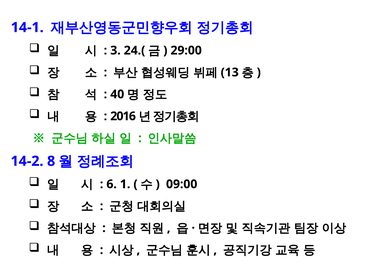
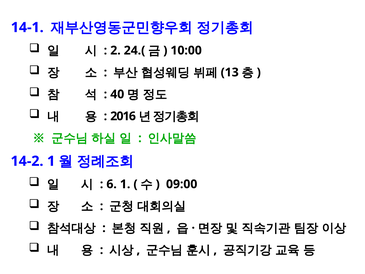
3: 3 -> 2
29:00: 29:00 -> 10:00
14-2 8: 8 -> 1
